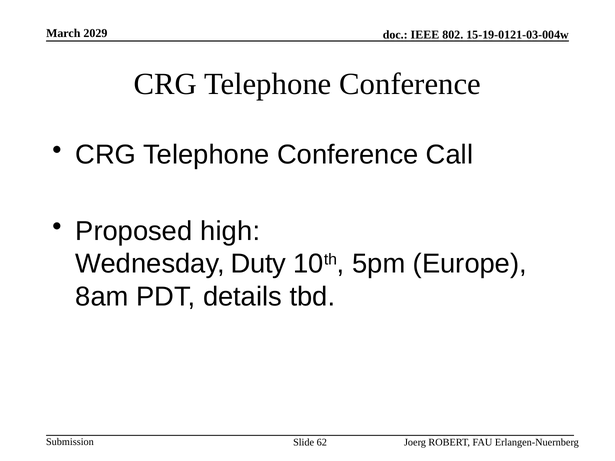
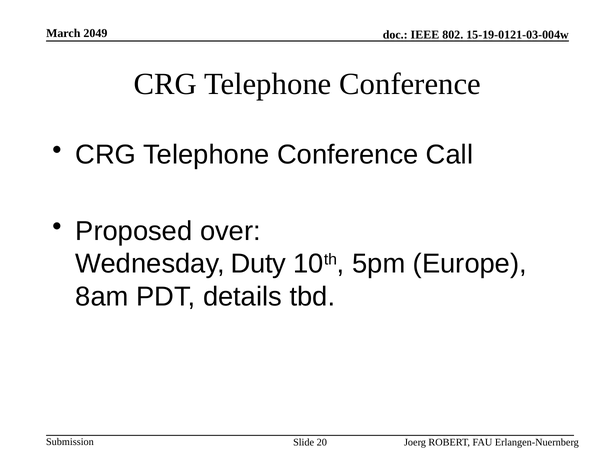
2029: 2029 -> 2049
high: high -> over
62: 62 -> 20
